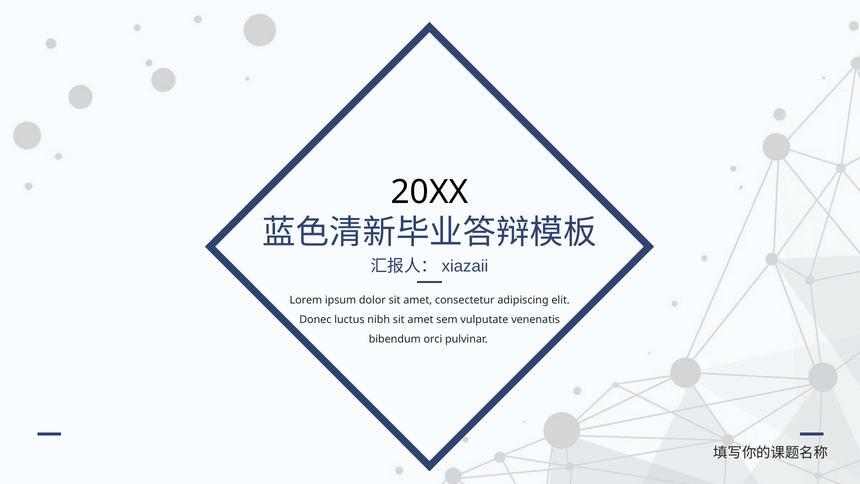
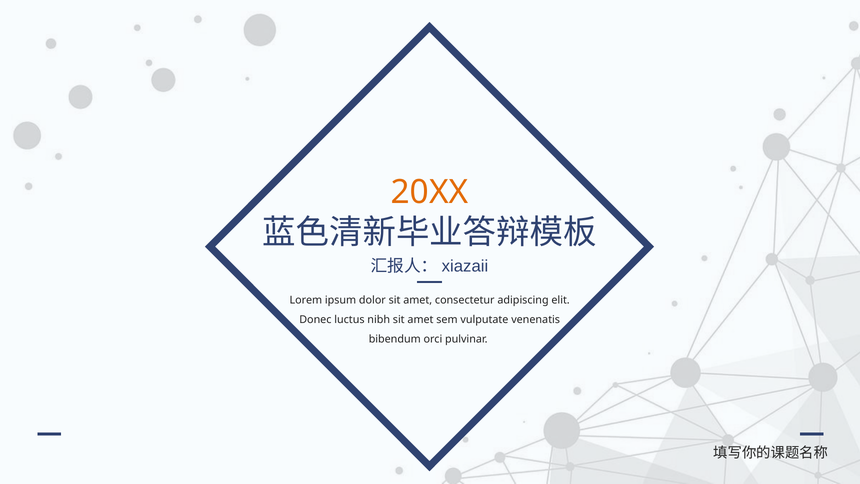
20XX colour: black -> orange
